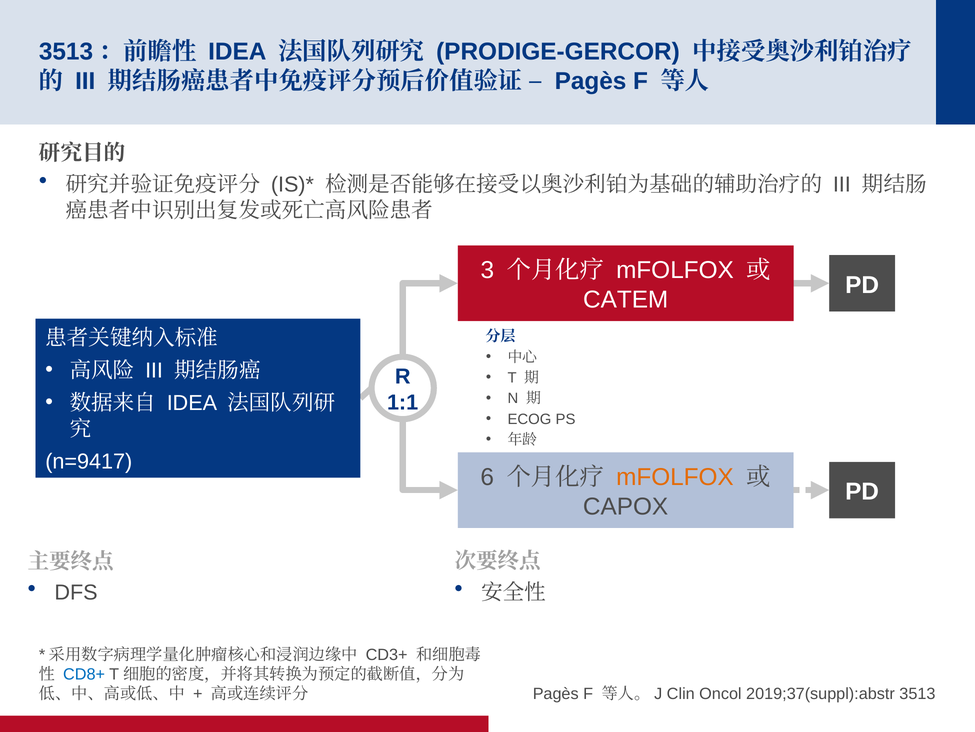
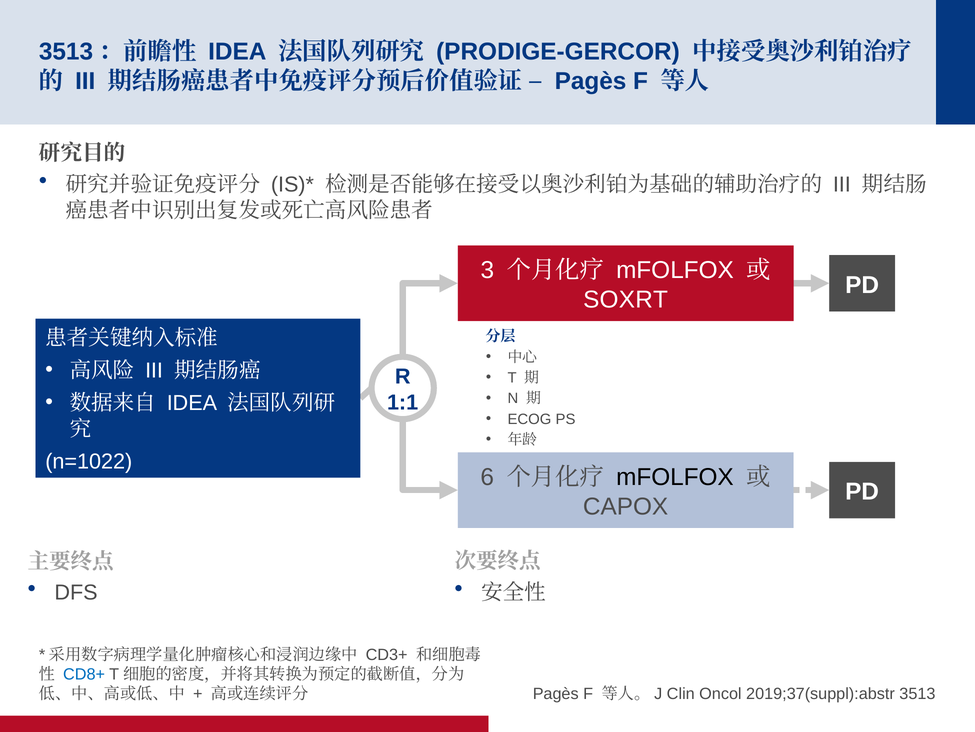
CATEM: CATEM -> SOXRT
n=9417: n=9417 -> n=1022
mFOLFOX at (675, 477) colour: orange -> black
